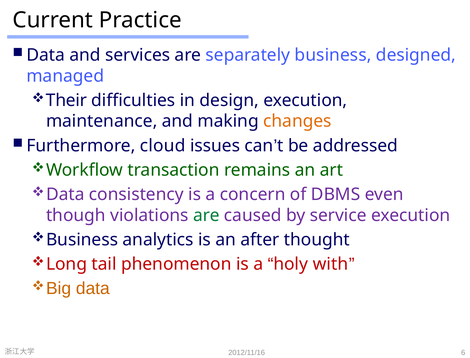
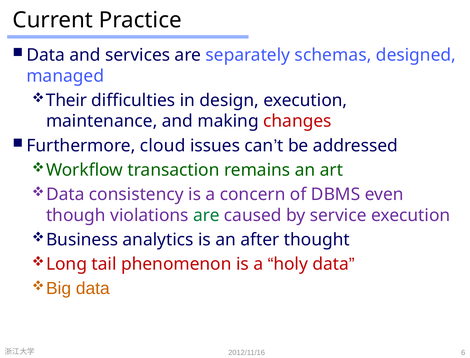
separately business: business -> schemas
changes colour: orange -> red
holy with: with -> data
